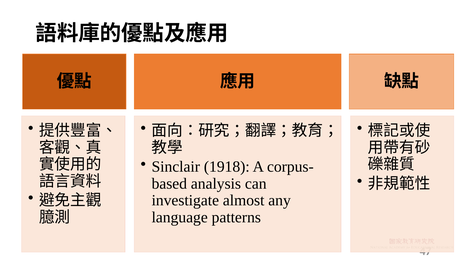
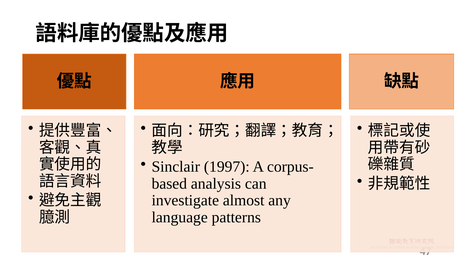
1918: 1918 -> 1997
